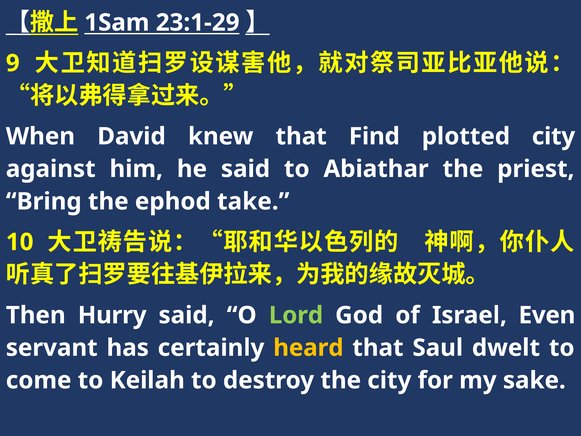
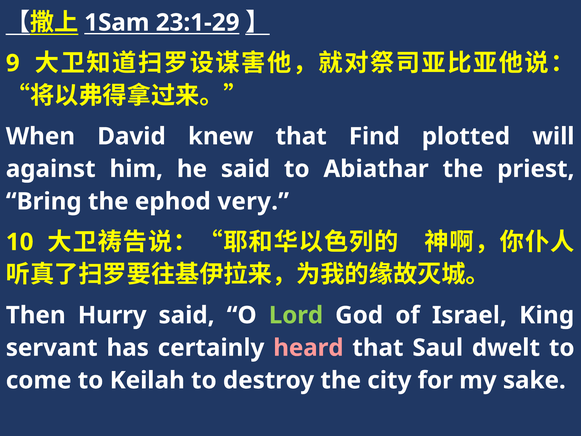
plotted city: city -> will
take: take -> very
Even: Even -> King
heard colour: yellow -> pink
